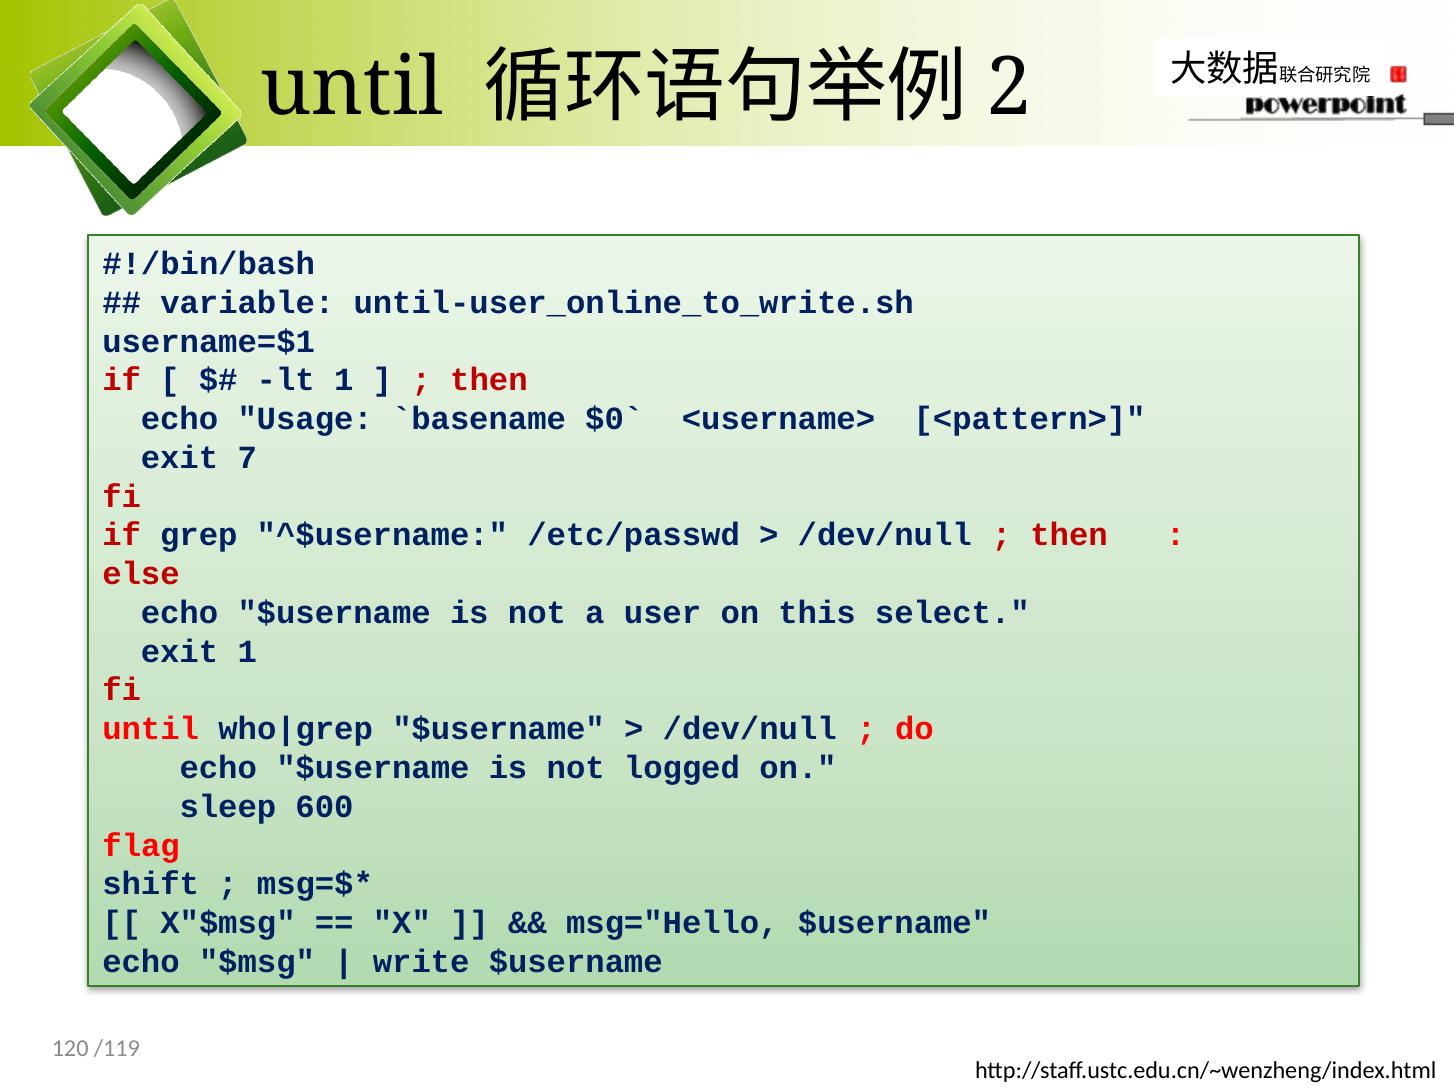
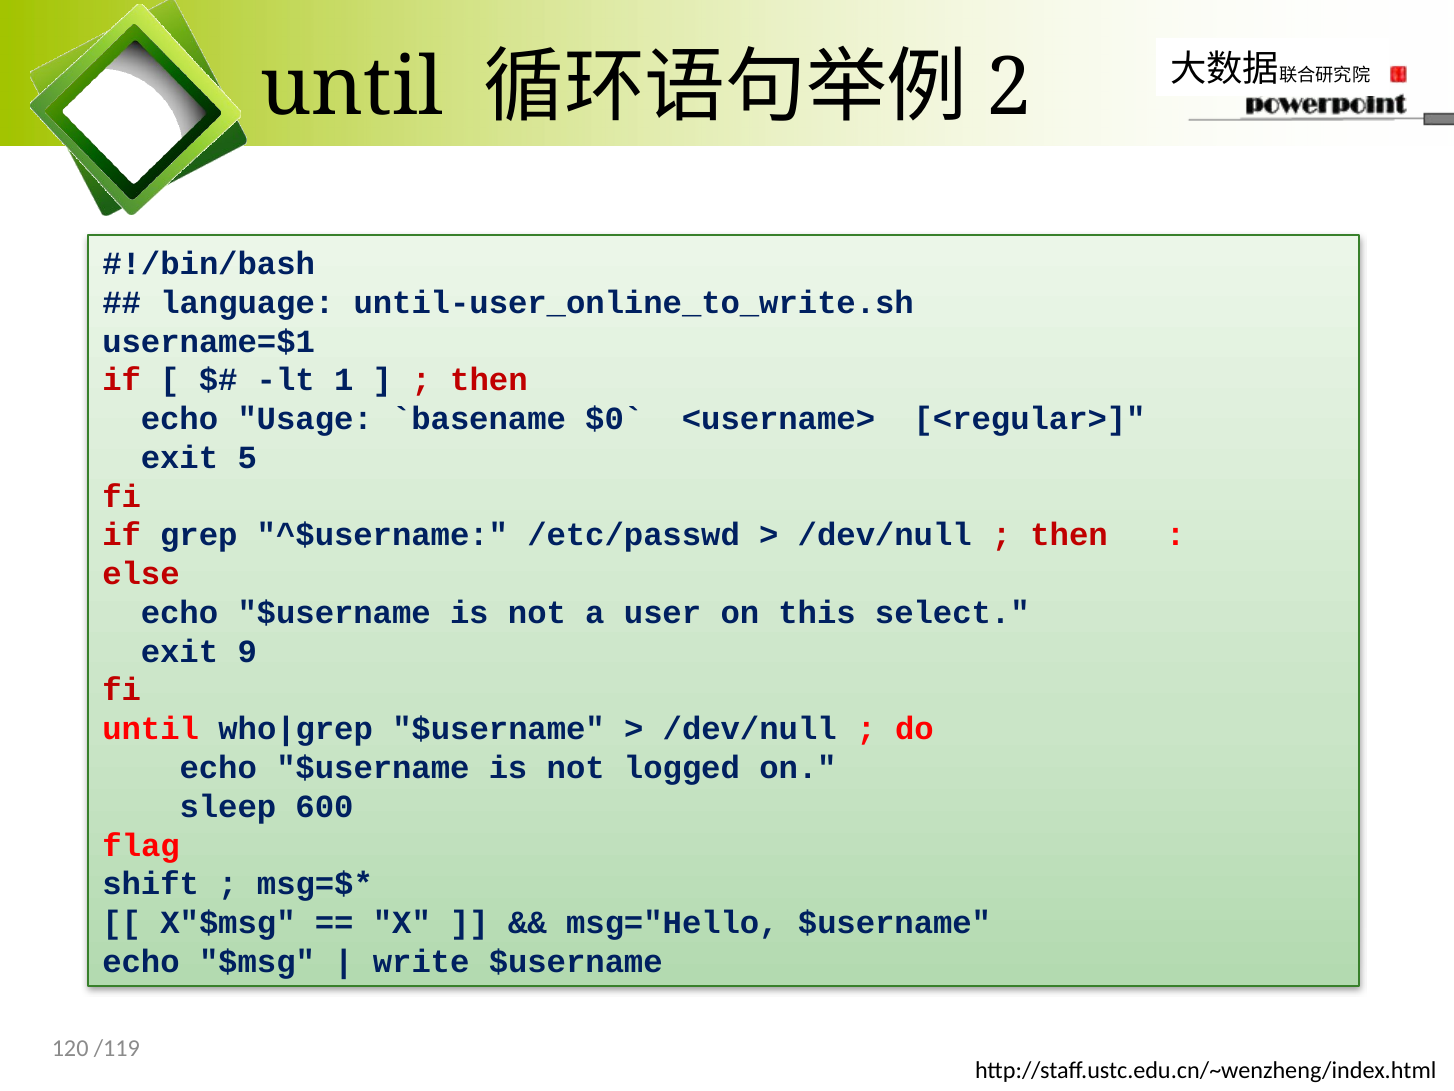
variable: variable -> language
<pattern>: <pattern> -> <regular>
7: 7 -> 5
exit 1: 1 -> 9
